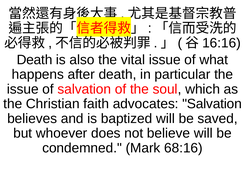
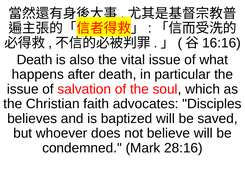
advocates Salvation: Salvation -> Disciples
68:16: 68:16 -> 28:16
